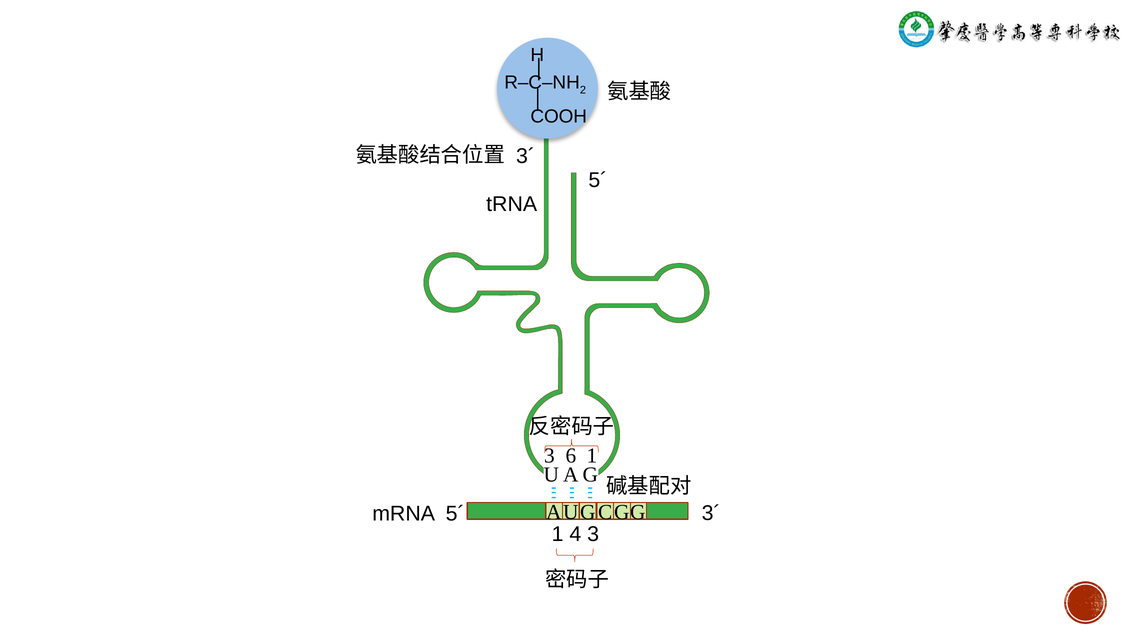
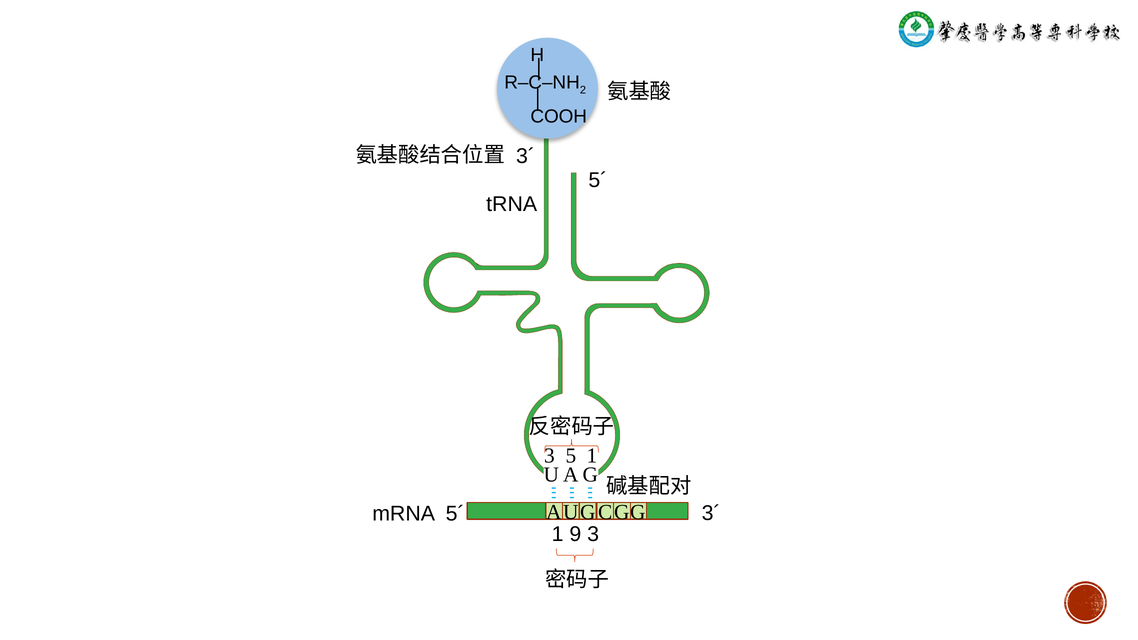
6: 6 -> 5
4: 4 -> 9
